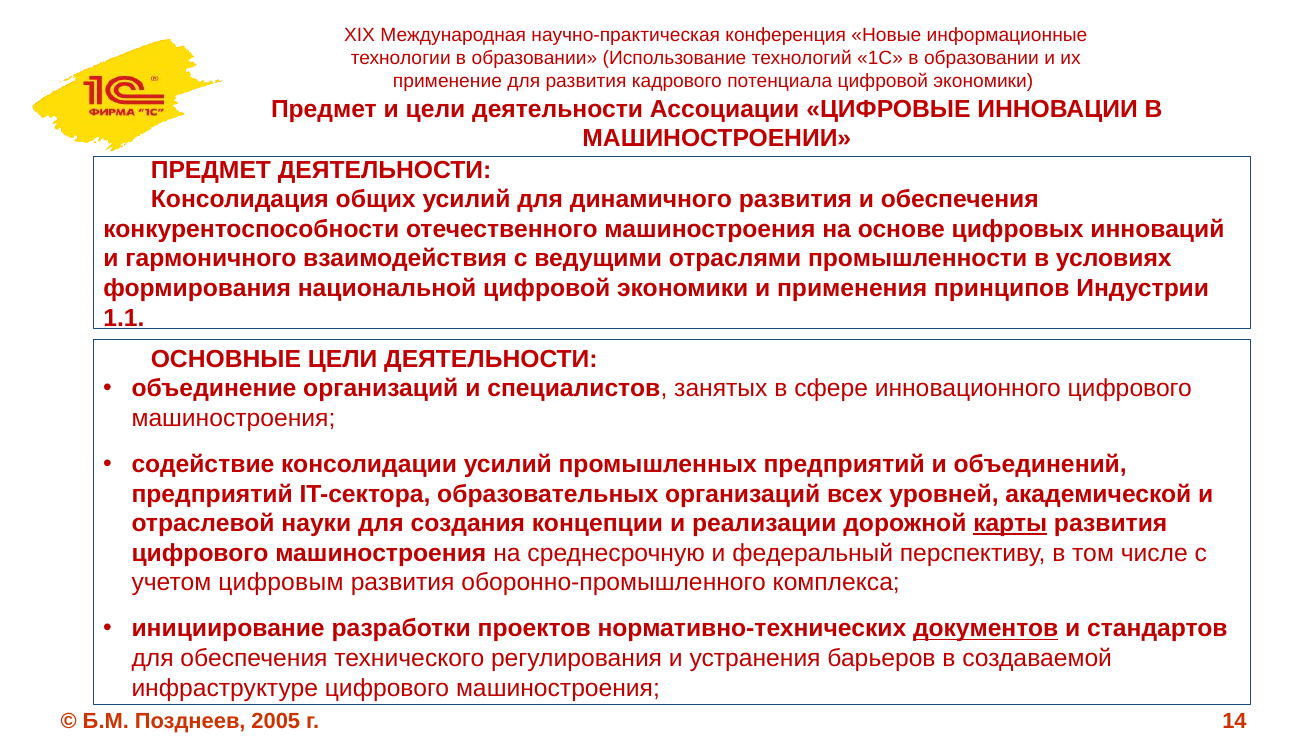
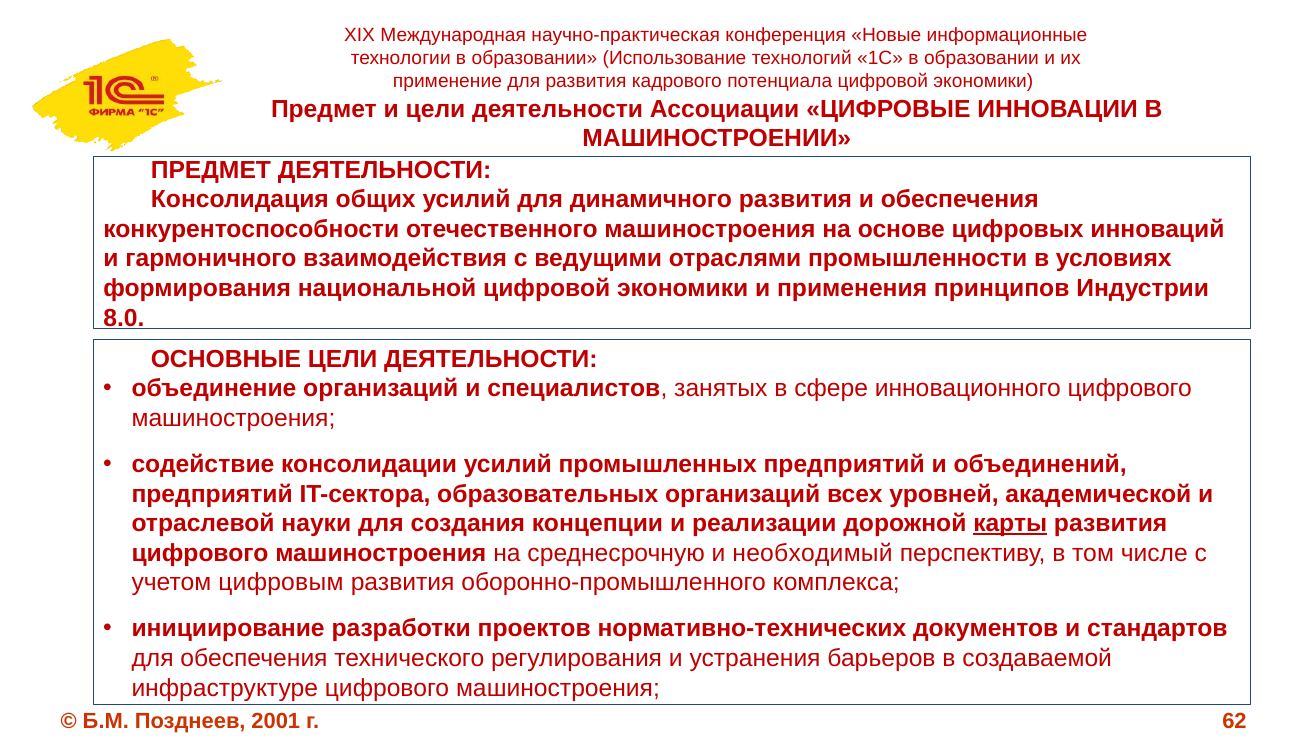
1.1: 1.1 -> 8.0
федеральный: федеральный -> необходимый
документов underline: present -> none
2005: 2005 -> 2001
14: 14 -> 62
